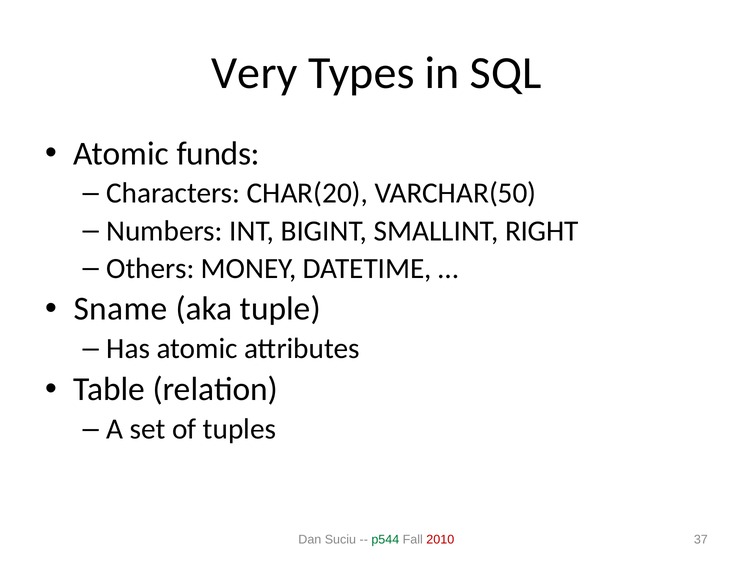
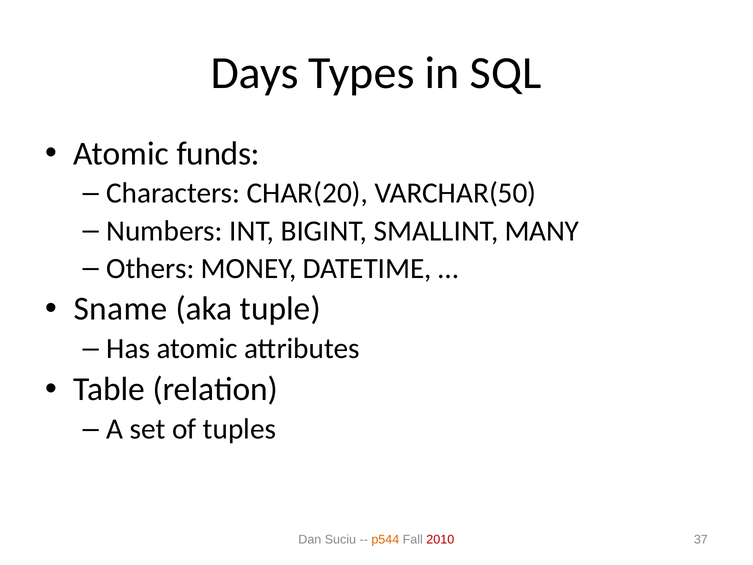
Very: Very -> Days
RIGHT: RIGHT -> MANY
p544 colour: green -> orange
